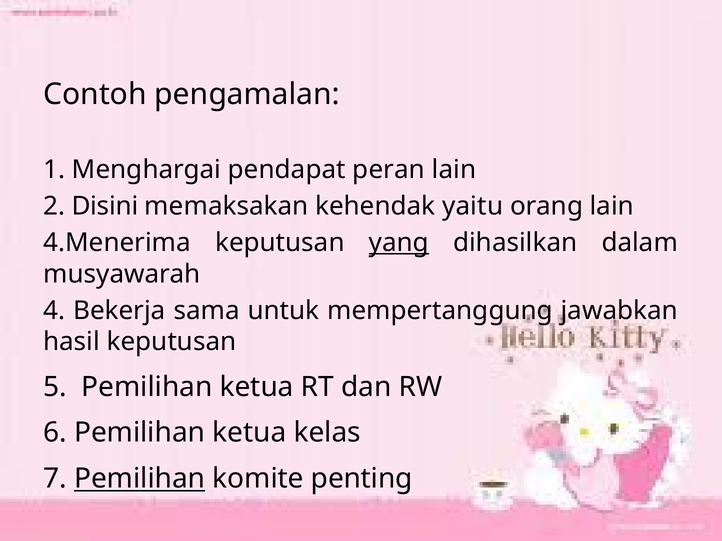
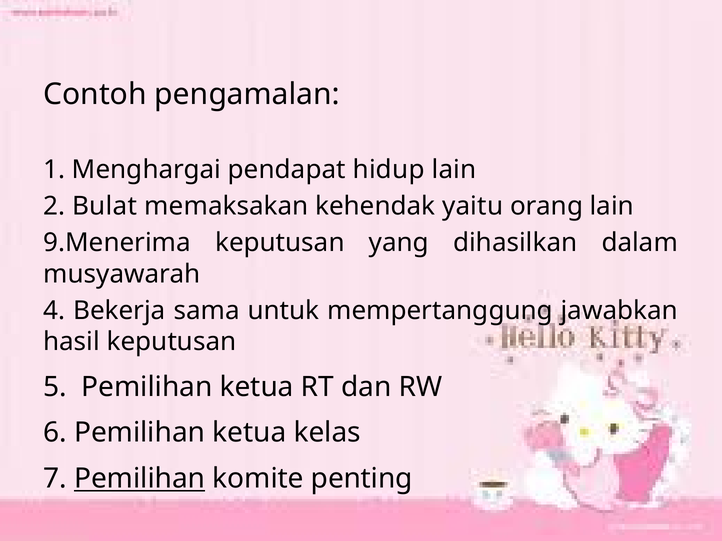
peran: peran -> hidup
Disini: Disini -> Bulat
4.Menerima: 4.Menerima -> 9.Menerima
yang underline: present -> none
